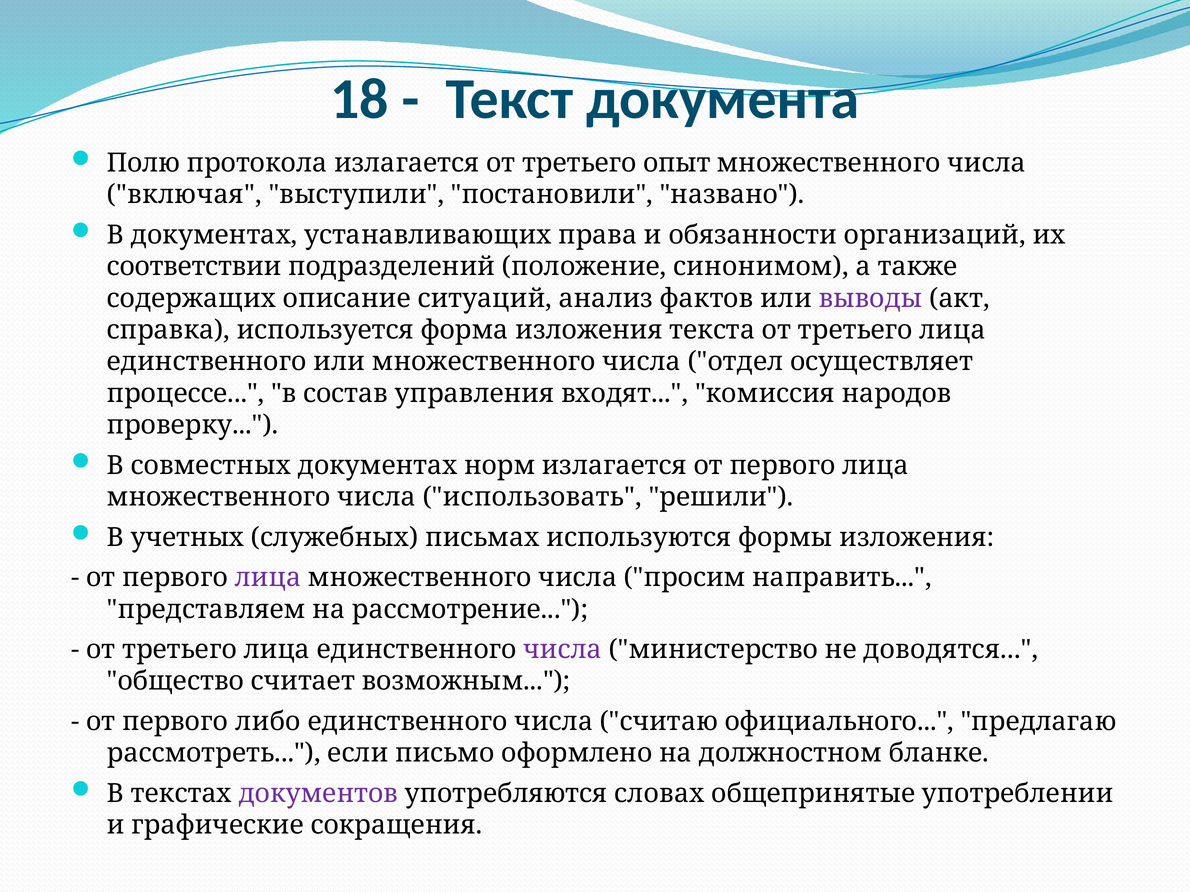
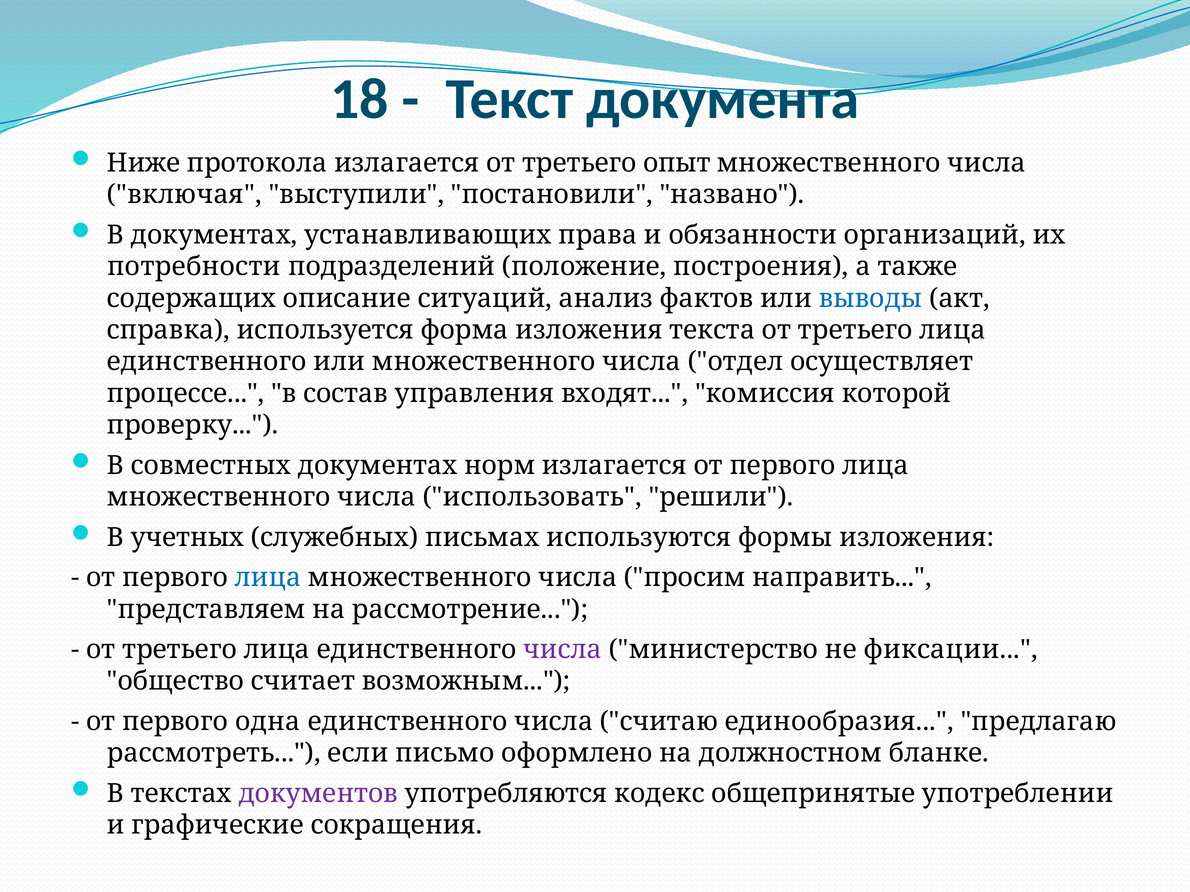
Полю: Полю -> Ниже
соответствии: соответствии -> потребности
синонимом: синонимом -> построения
выводы colour: purple -> blue
народов: народов -> которой
лица at (268, 578) colour: purple -> blue
доводятся: доводятся -> фиксации
либо: либо -> одна
официального: официального -> единообразия
словах: словах -> кодекс
